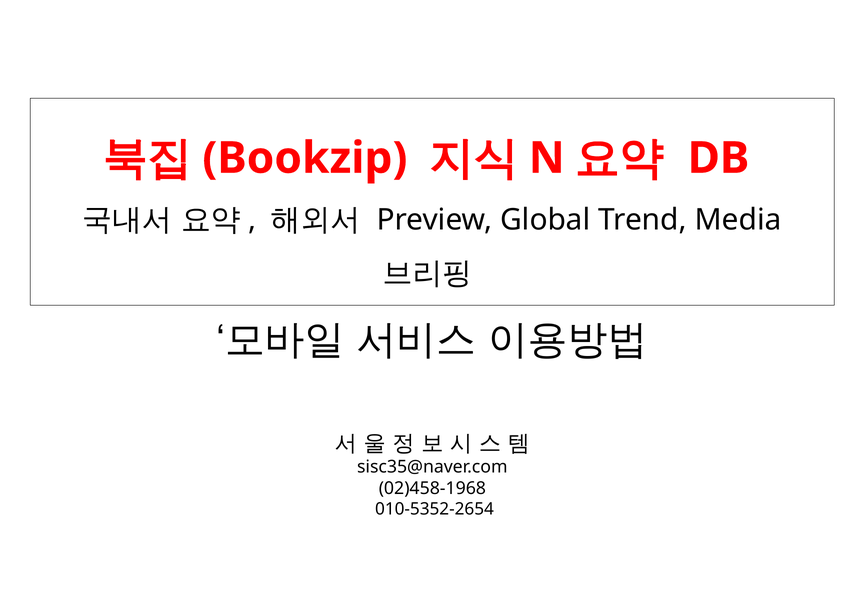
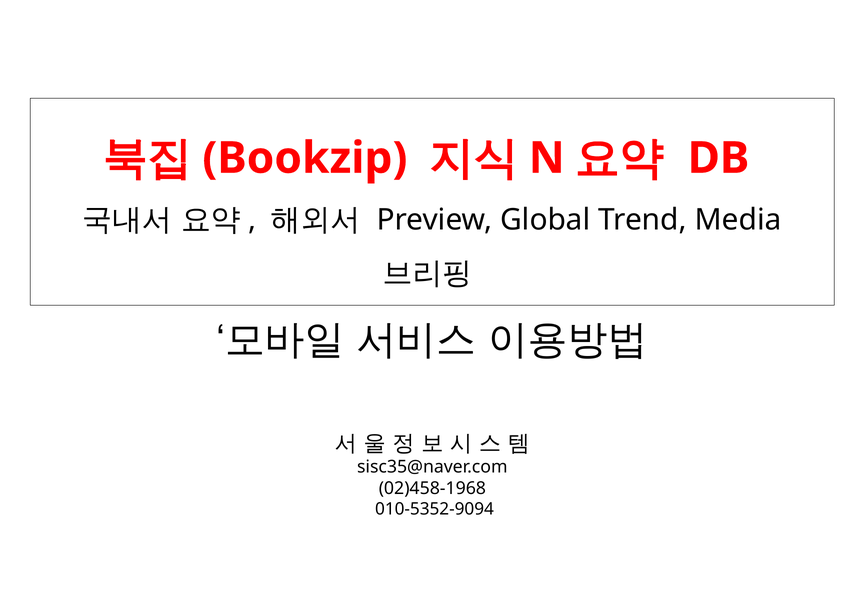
010-5352-2654: 010-5352-2654 -> 010-5352-9094
